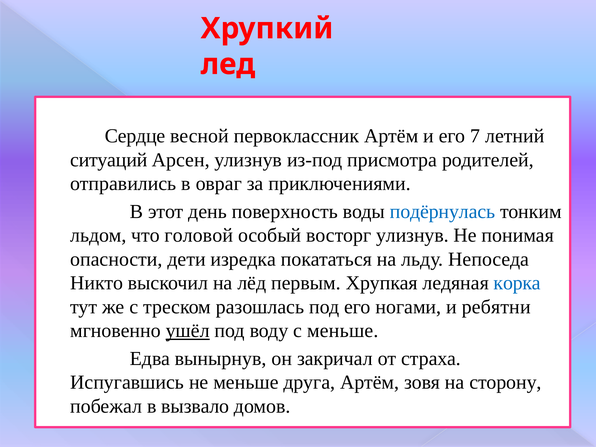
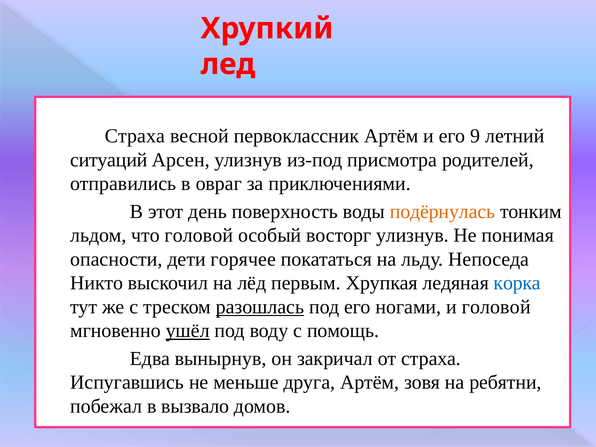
Сердце at (135, 136): Сердце -> Страха
7: 7 -> 9
подёрнулась colour: blue -> orange
изредка: изредка -> горячее
разошлась underline: none -> present
и ребятни: ребятни -> головой
с меньше: меньше -> помощь
сторону: сторону -> ребятни
